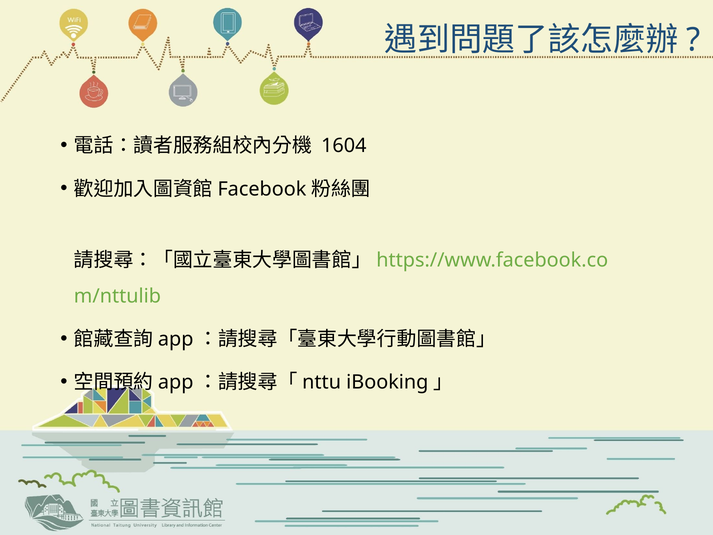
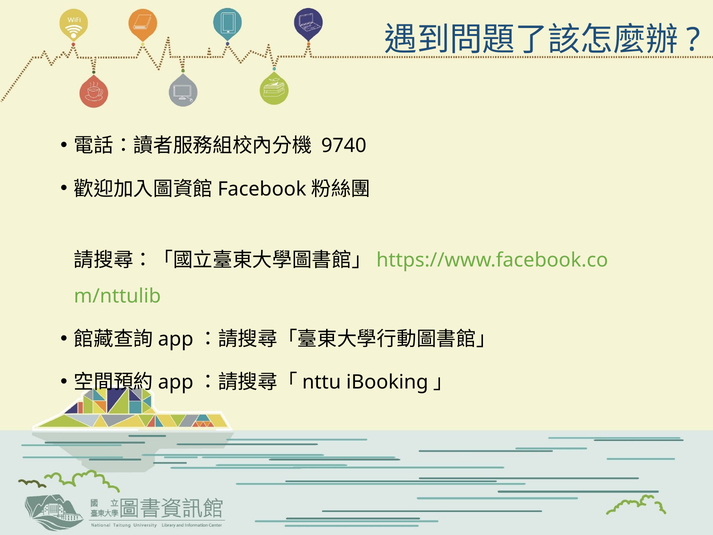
1604: 1604 -> 9740
